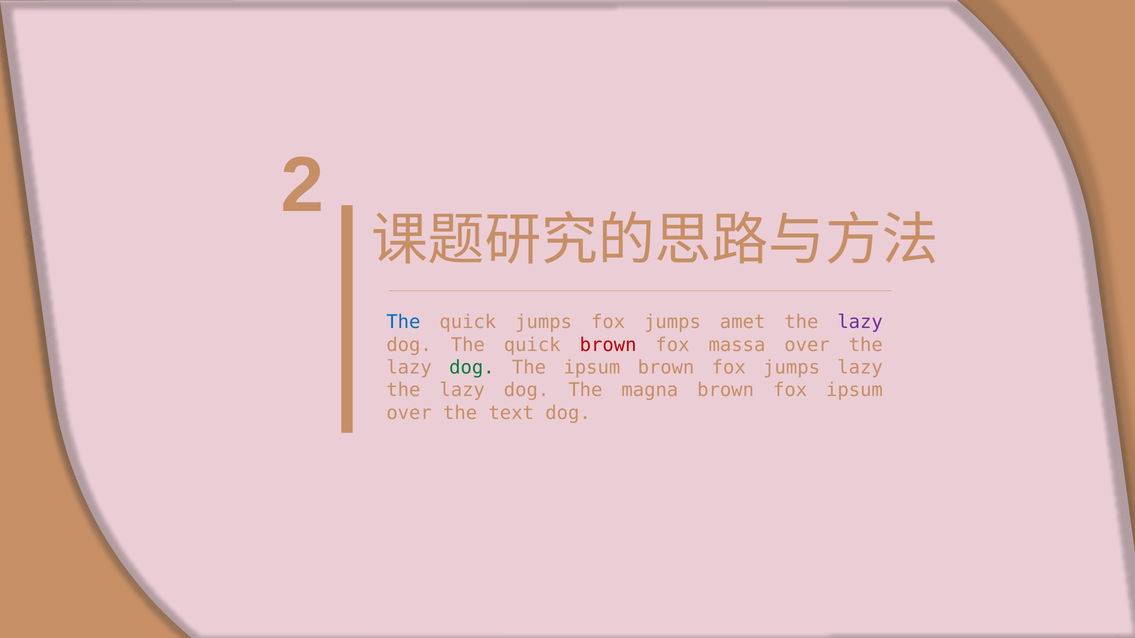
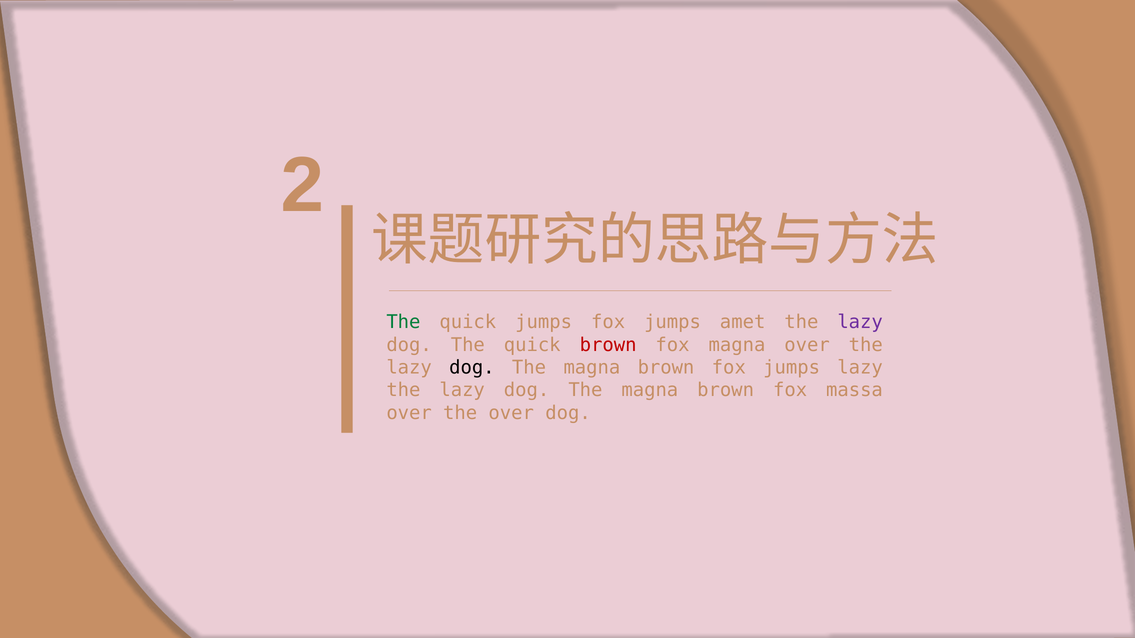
The at (403, 322) colour: blue -> green
fox massa: massa -> magna
dog at (472, 368) colour: green -> black
ipsum at (592, 368): ipsum -> magna
fox ipsum: ipsum -> massa
the text: text -> over
